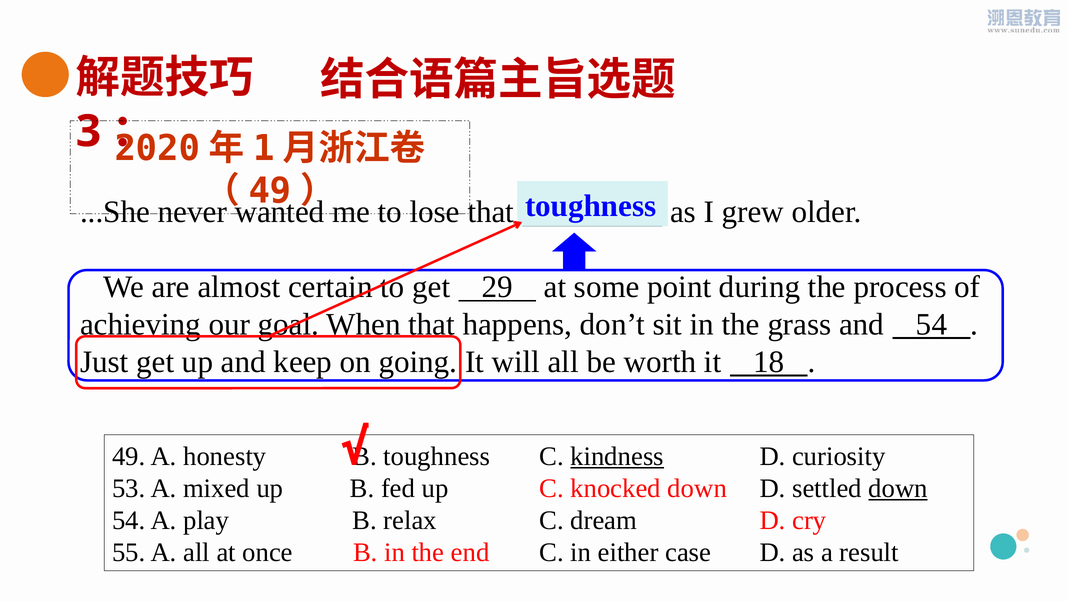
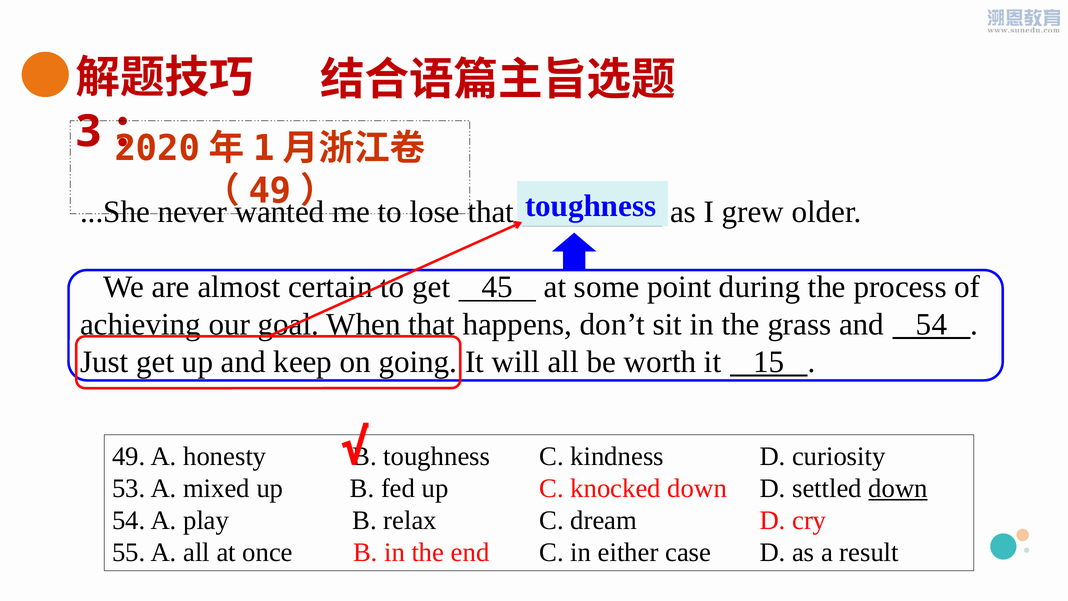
29: 29 -> 45
18: 18 -> 15
kindness underline: present -> none
